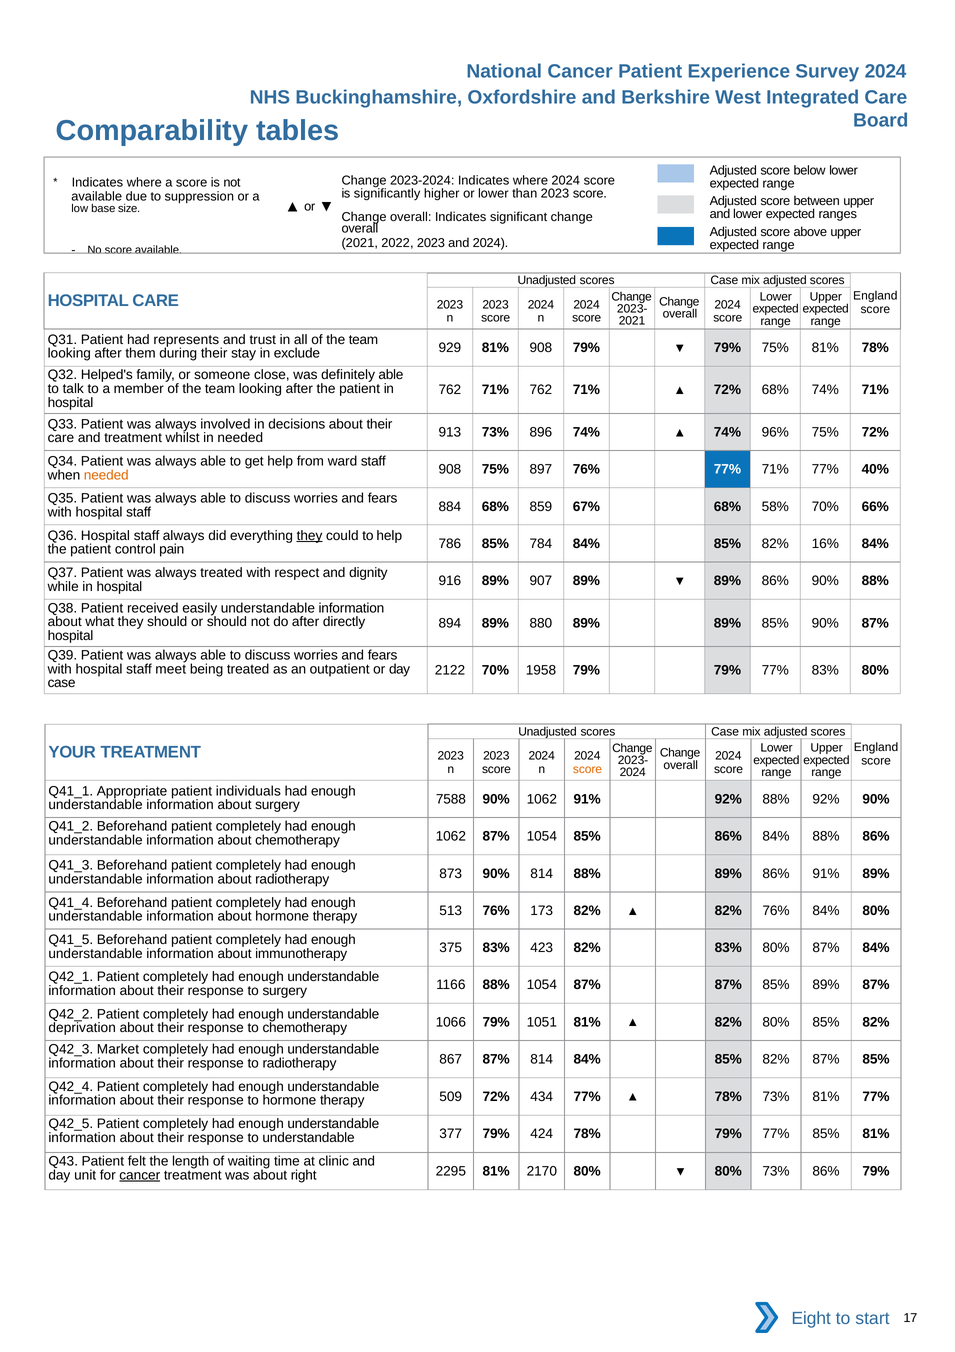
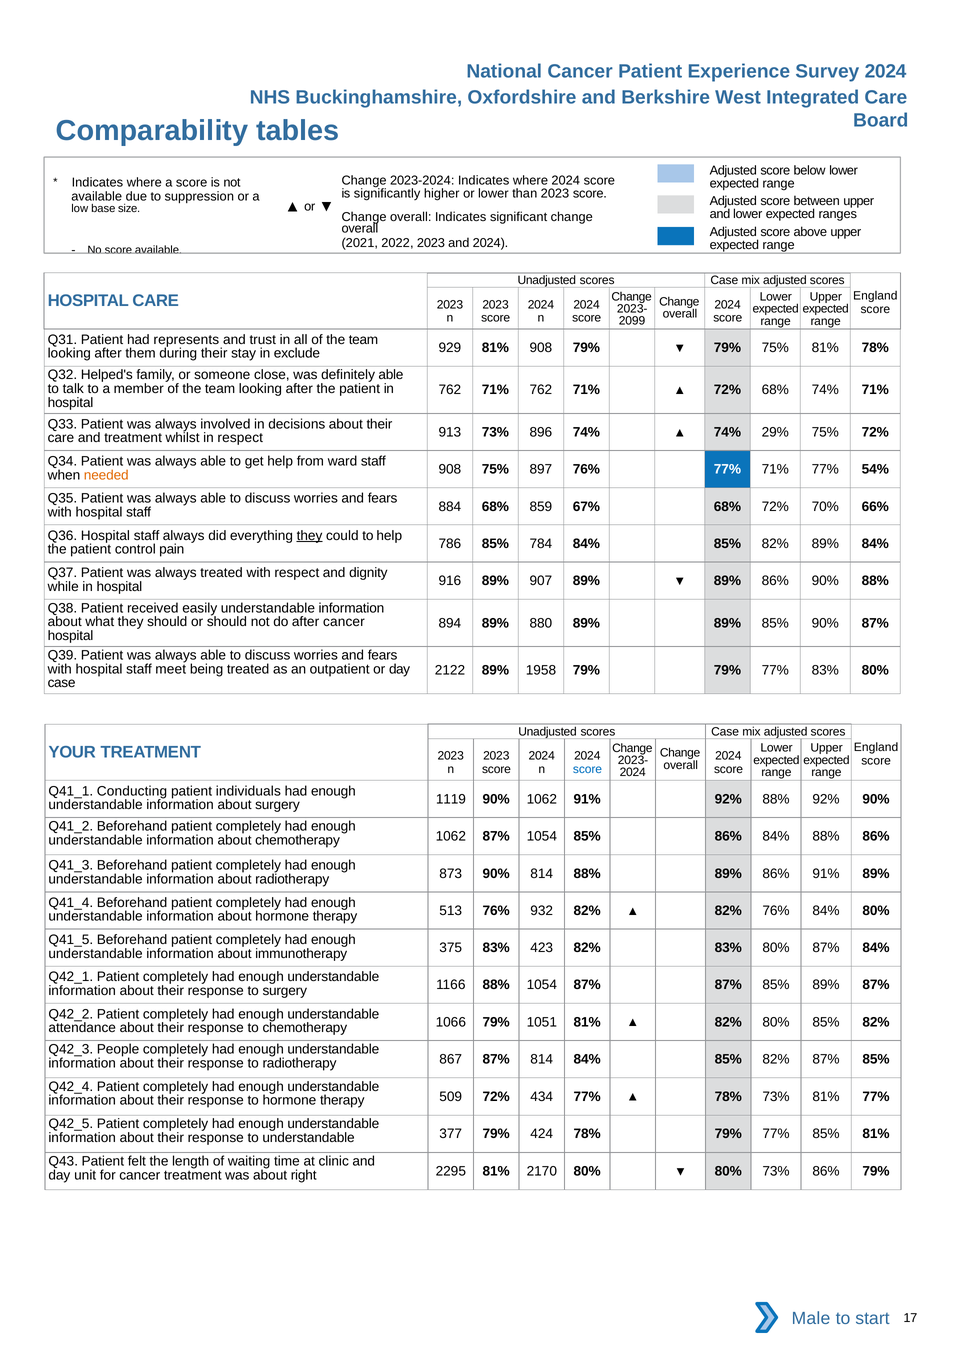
2021 at (632, 321): 2021 -> 2099
in needed: needed -> respect
96%: 96% -> 29%
40%: 40% -> 54%
68% 58%: 58% -> 72%
82% 16%: 16% -> 89%
after directly: directly -> cancer
2122 70%: 70% -> 89%
score at (588, 769) colour: orange -> blue
Appropriate: Appropriate -> Conducting
7588: 7588 -> 1119
173: 173 -> 932
deprivation: deprivation -> attendance
Market: Market -> People
cancer at (140, 1175) underline: present -> none
Eight: Eight -> Male
